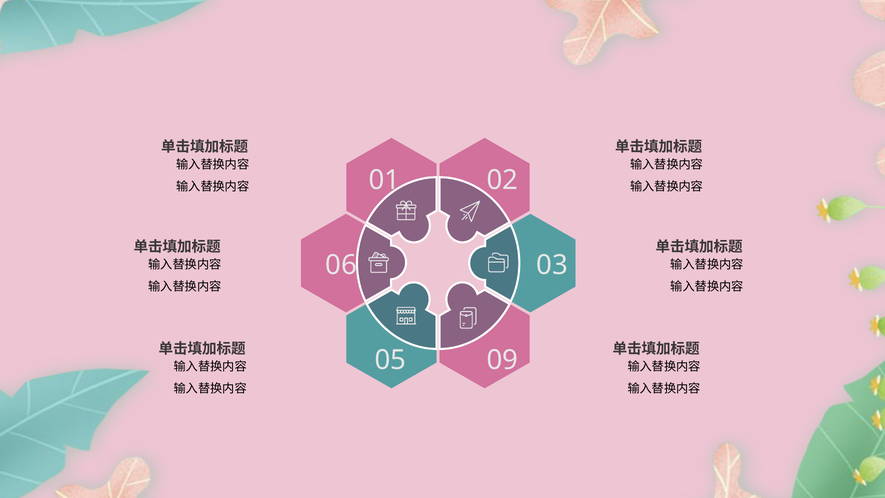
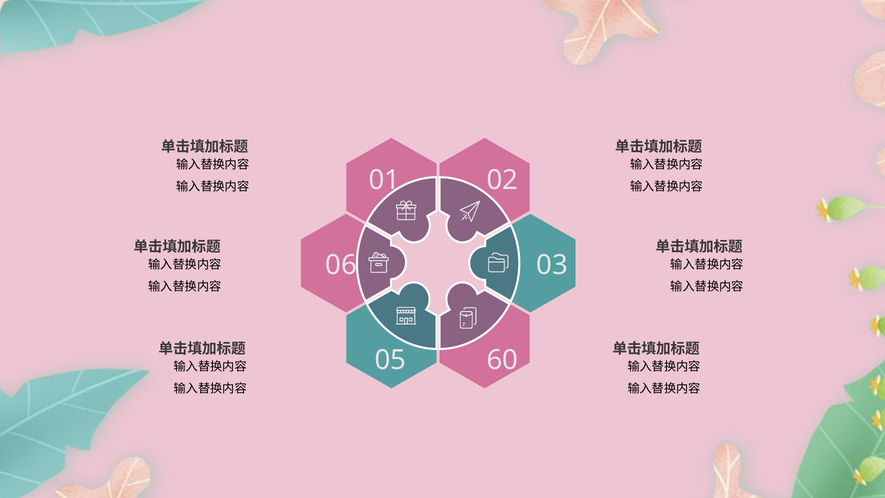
09: 09 -> 60
